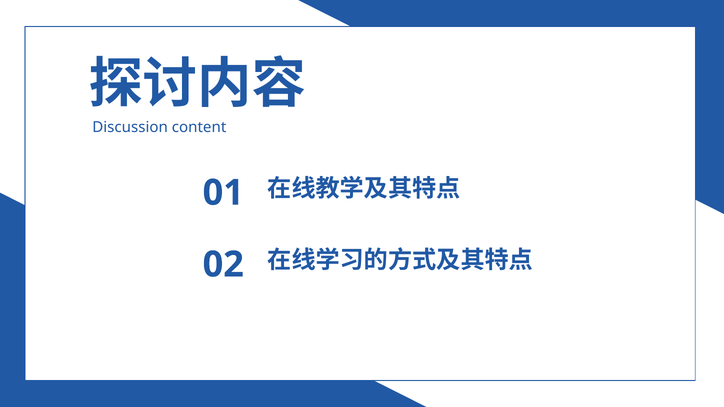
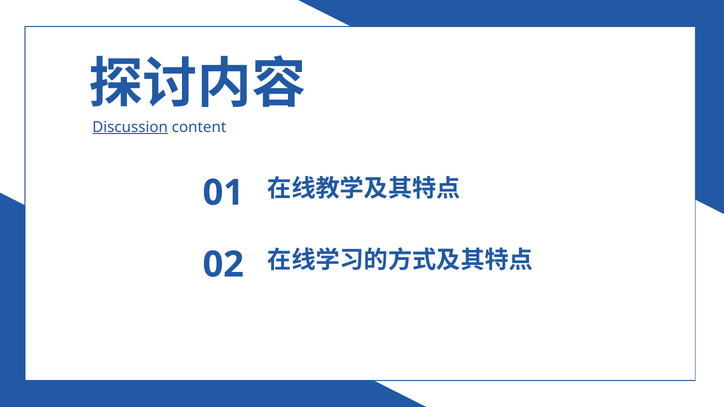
Discussion underline: none -> present
